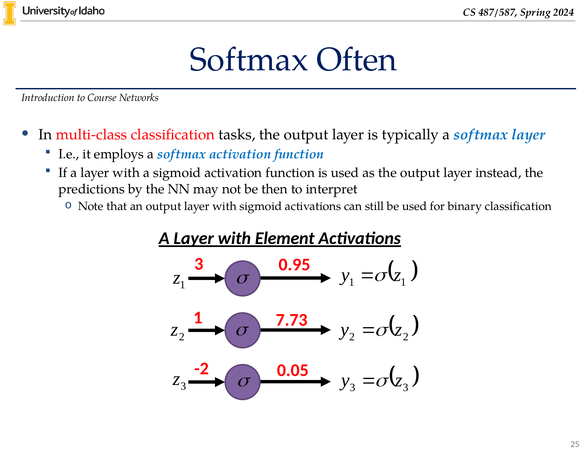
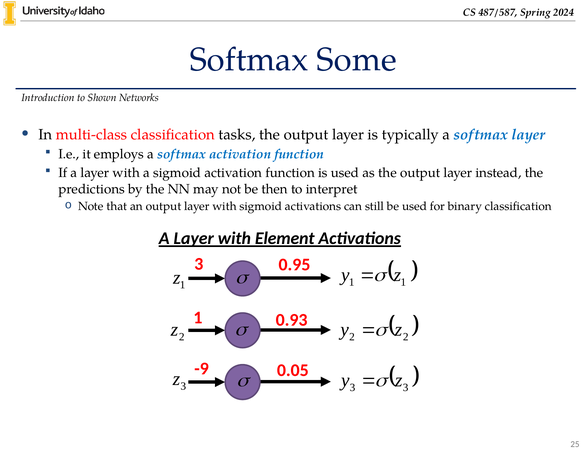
Often: Often -> Some
Course: Course -> Shown
7.73: 7.73 -> 0.93
-2: -2 -> -9
